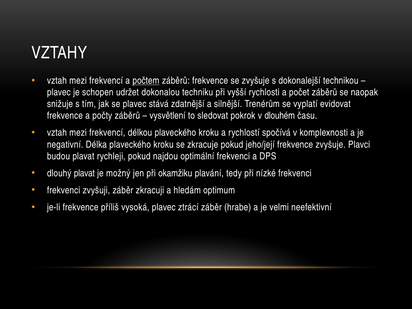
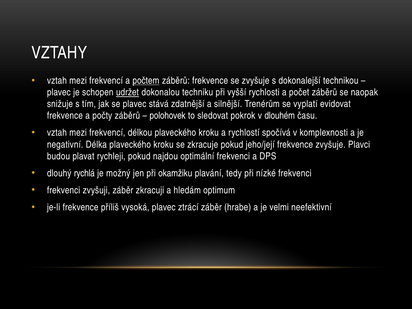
udržet underline: none -> present
vysvětlení: vysvětlení -> polohovek
dlouhý plavat: plavat -> rychlá
